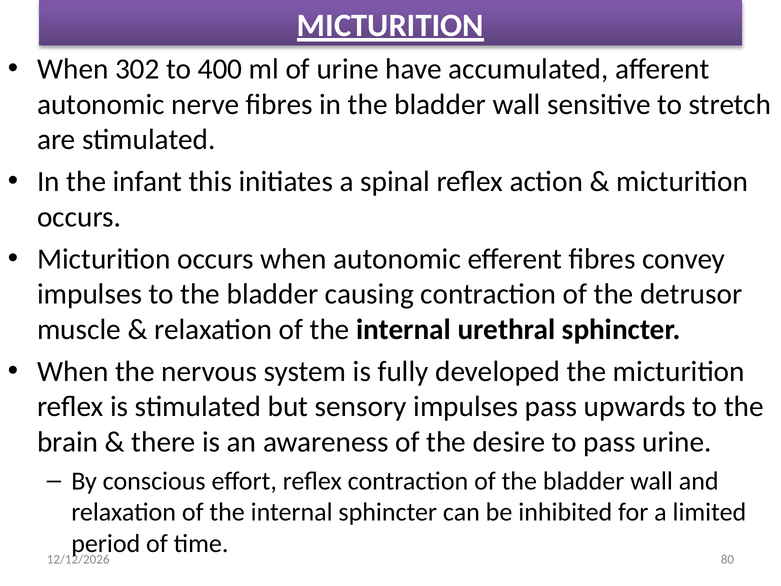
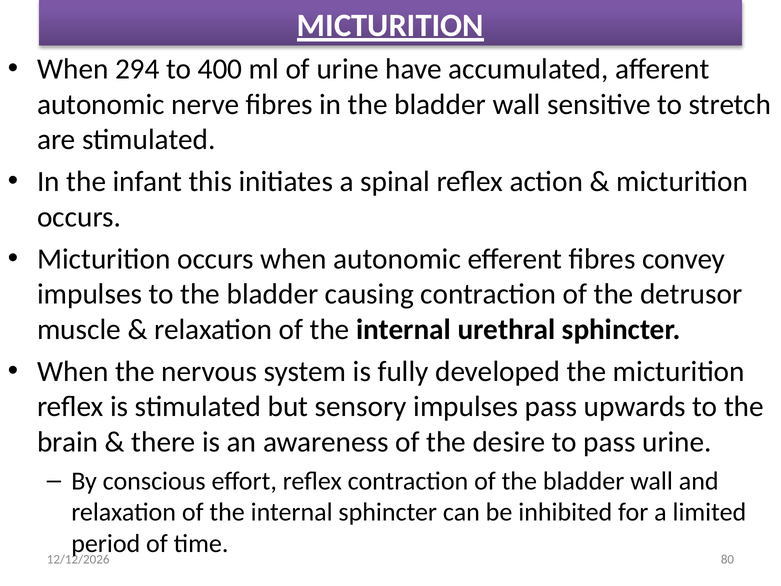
302: 302 -> 294
